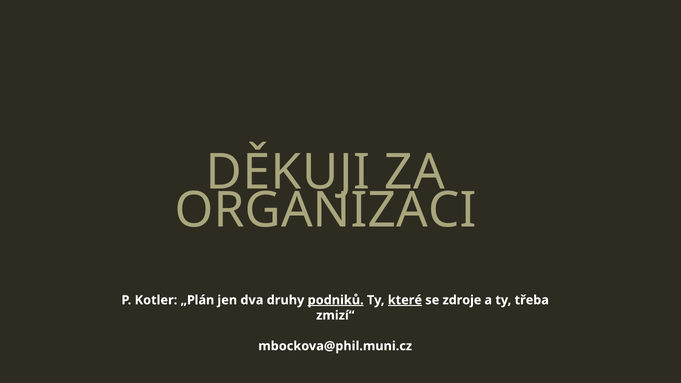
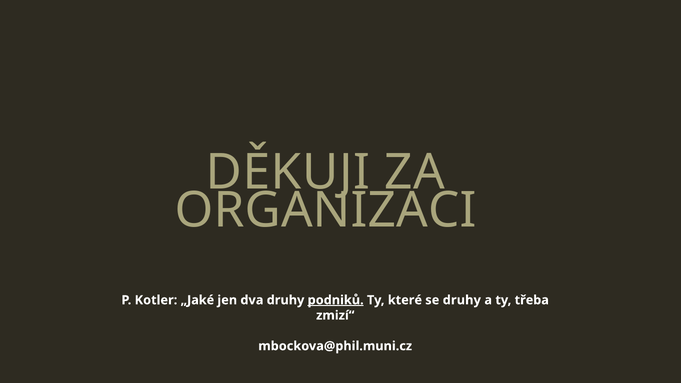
„Plán: „Plán -> „Jaké
které underline: present -> none
se zdroje: zdroje -> druhy
